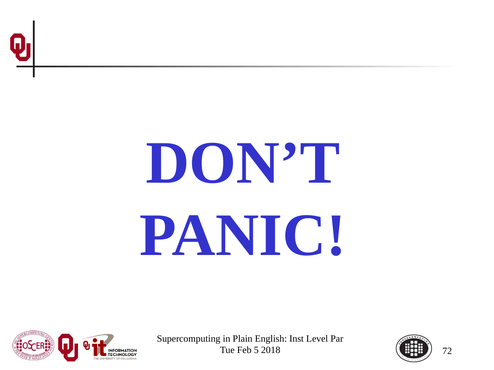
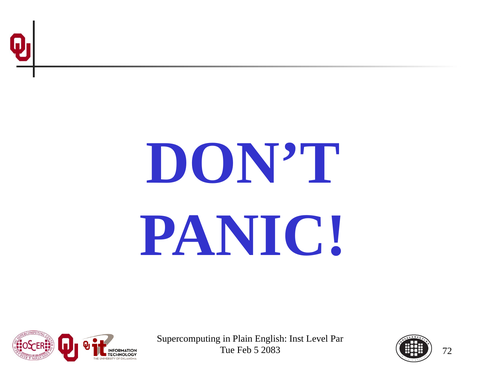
2018: 2018 -> 2083
